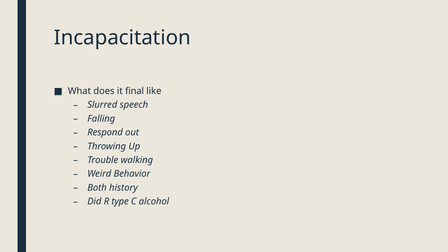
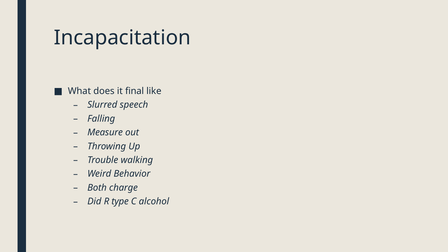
Respond: Respond -> Measure
history: history -> charge
